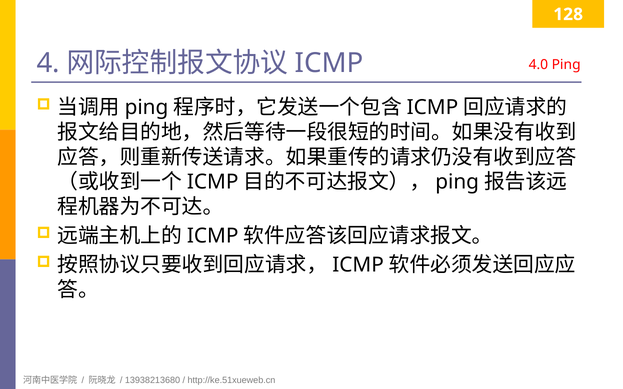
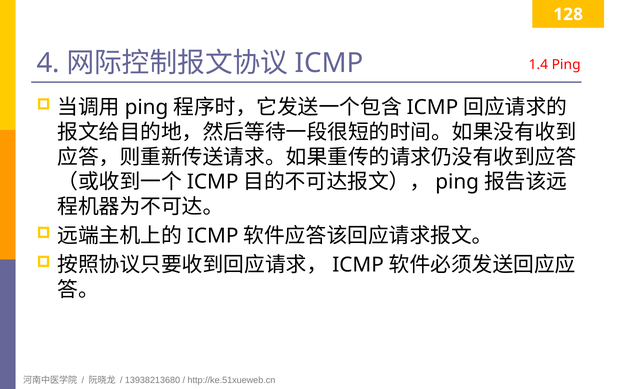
4.0: 4.0 -> 1.4
